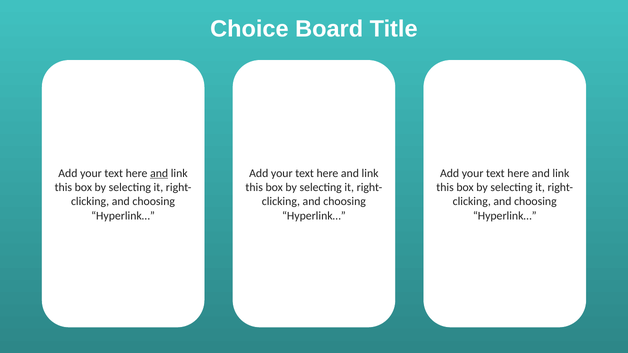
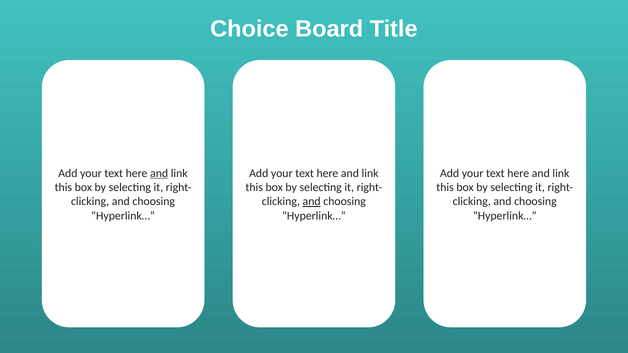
and at (312, 202) underline: none -> present
